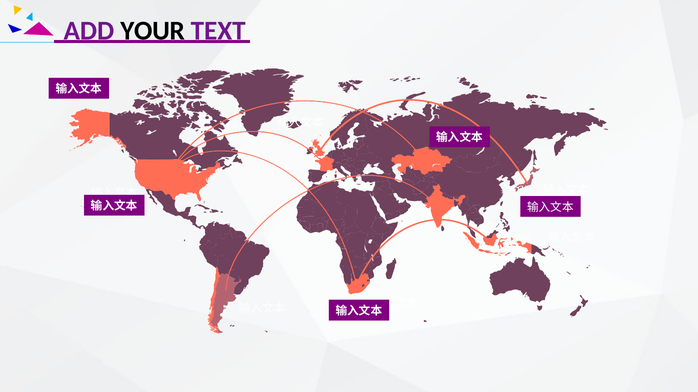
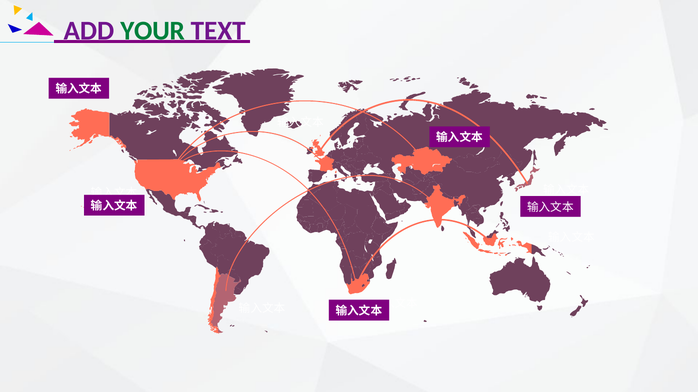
YOUR colour: black -> green
